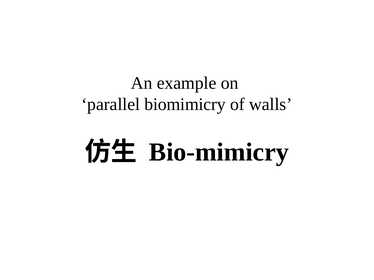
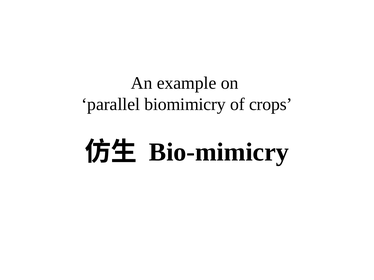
walls: walls -> crops
